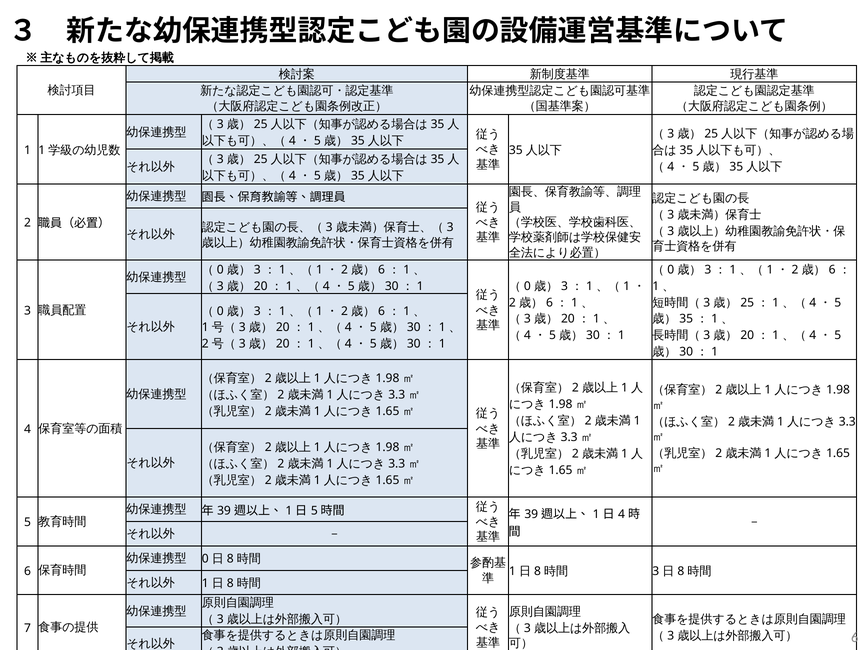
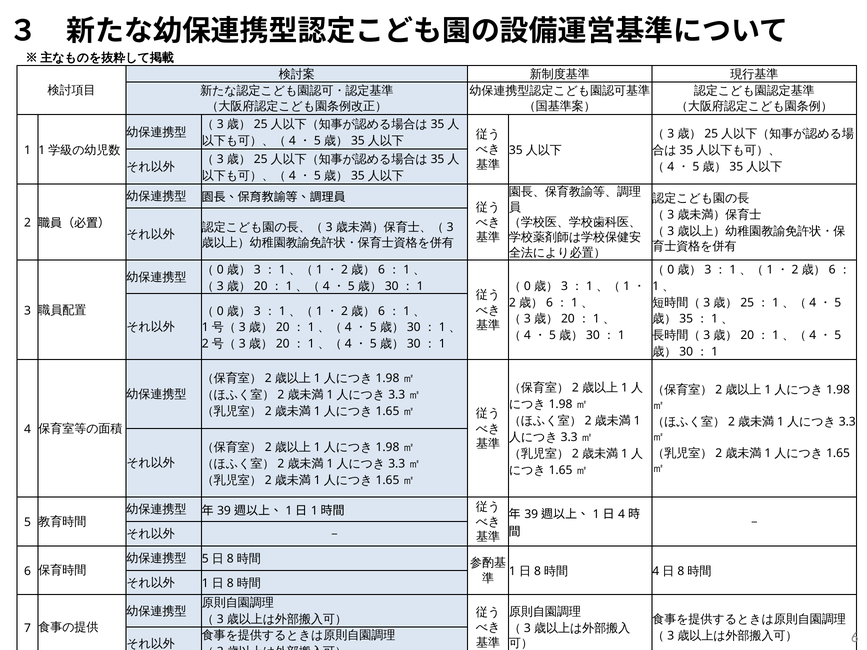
5 at (314, 511): 5 -> 1
0 at (205, 559): 0 -> 5
3 at (656, 571): 3 -> 4
